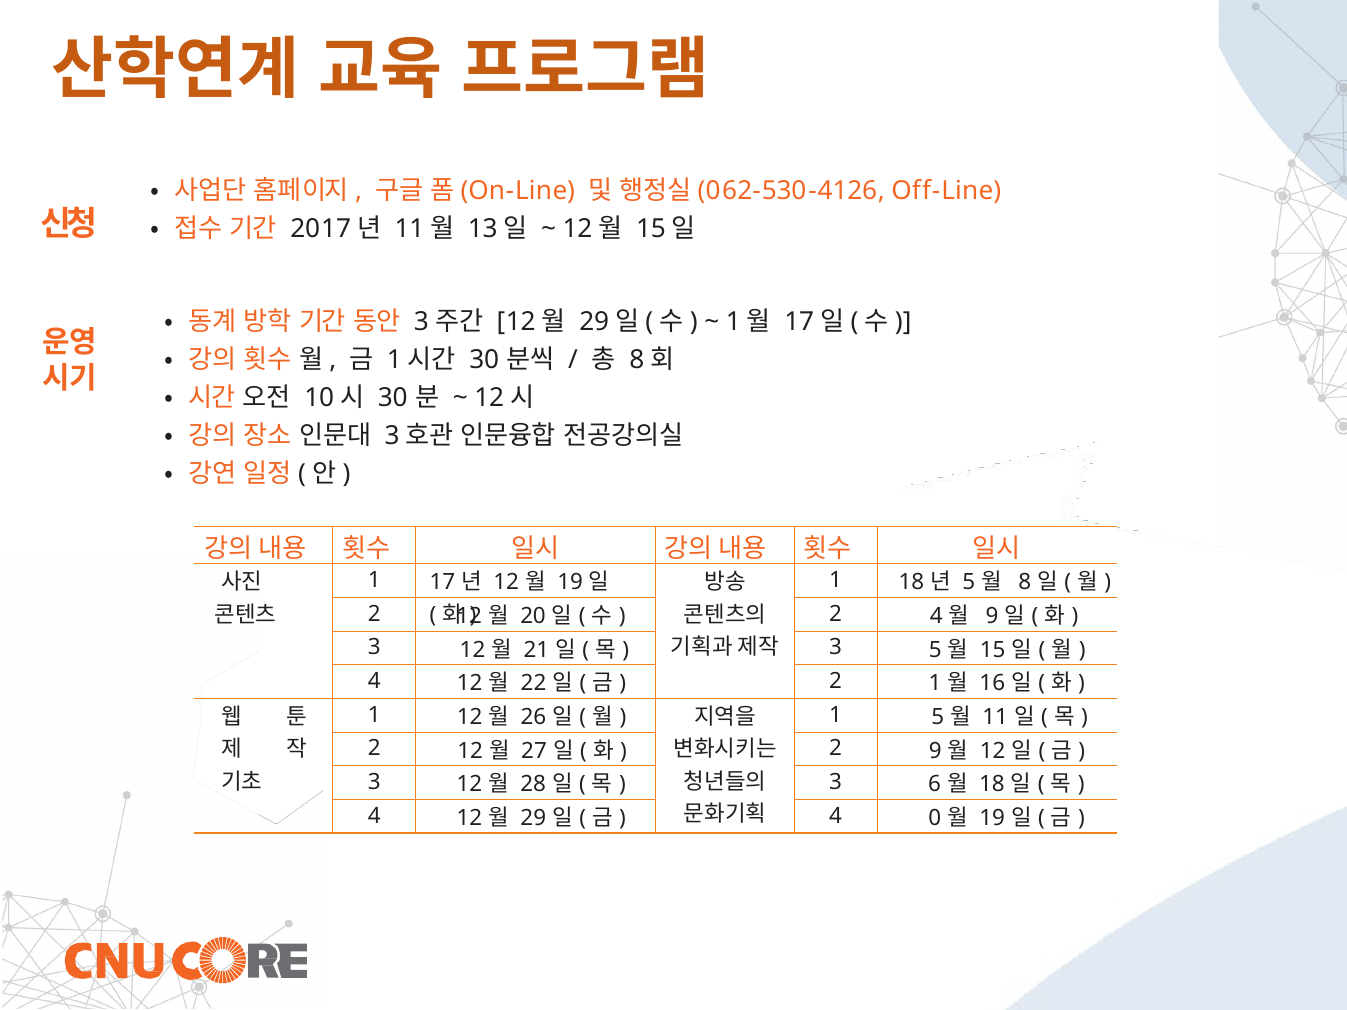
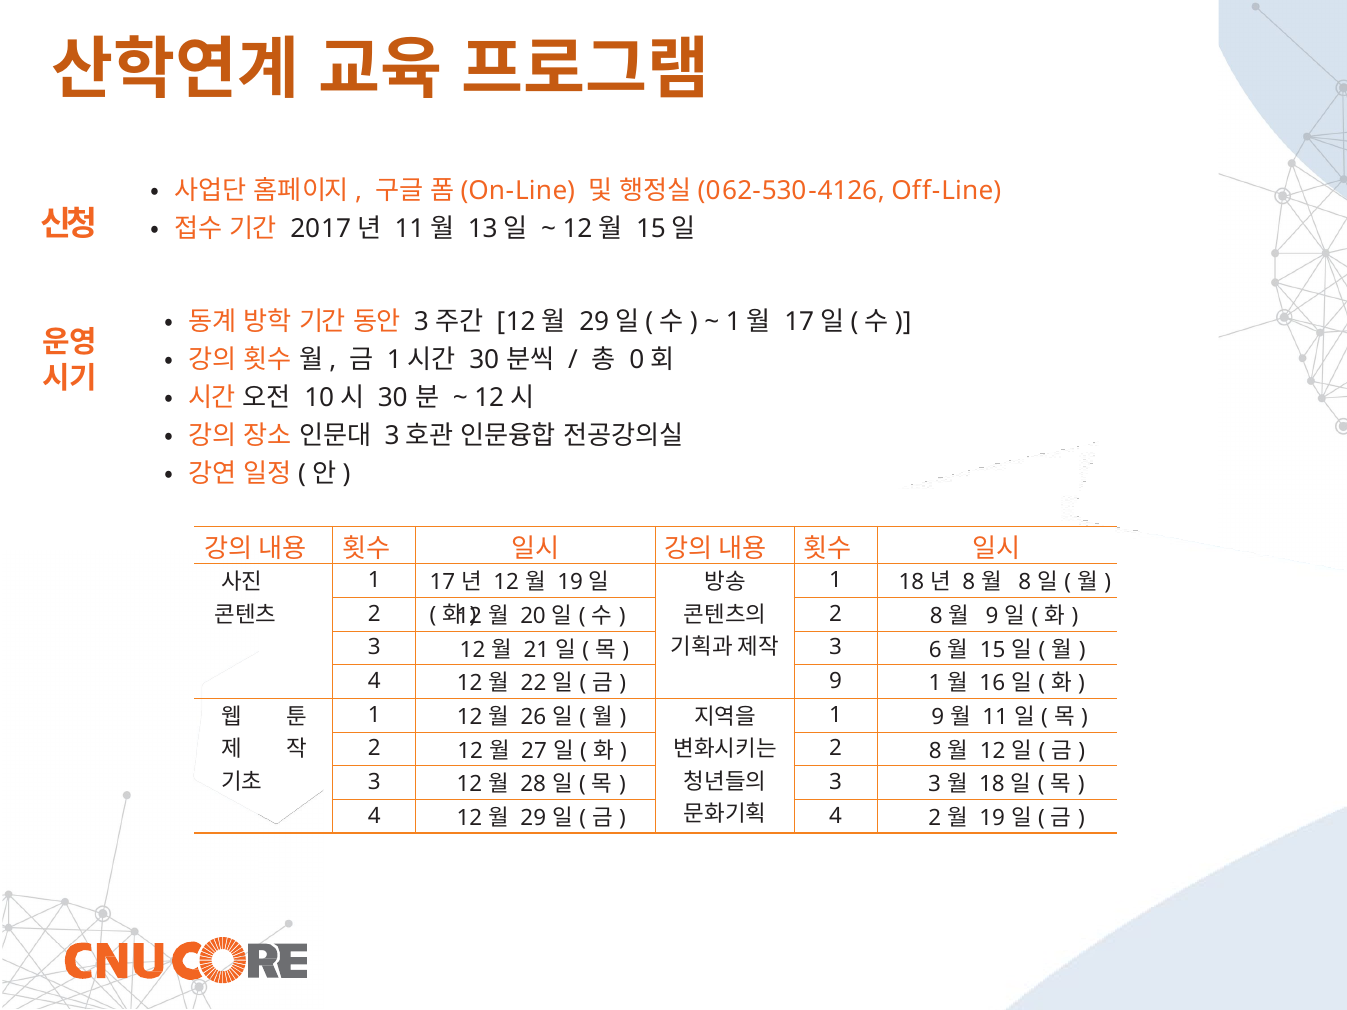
8 at (637, 360): 8 -> 0
5 at (969, 582): 5 -> 8
4 at (936, 616): 4 -> 8
3 5: 5 -> 6
2 at (836, 681): 2 -> 9
1 5: 5 -> 9
9 at (935, 751): 9 -> 8
3 6: 6 -> 3
4 0: 0 -> 2
